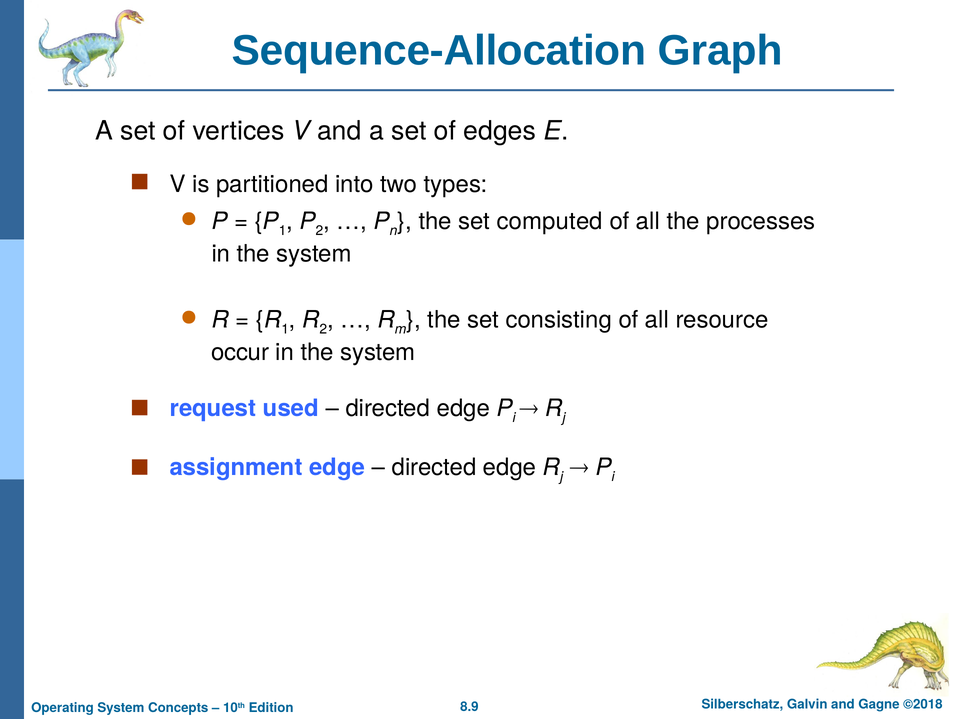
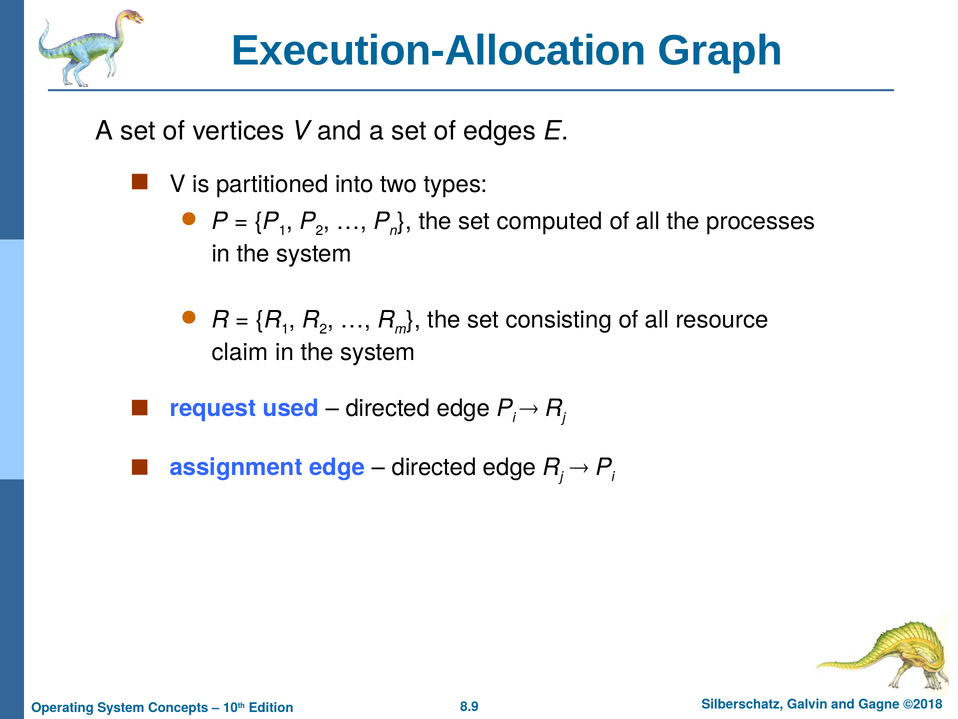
Sequence-Allocation: Sequence-Allocation -> Execution-Allocation
occur: occur -> claim
